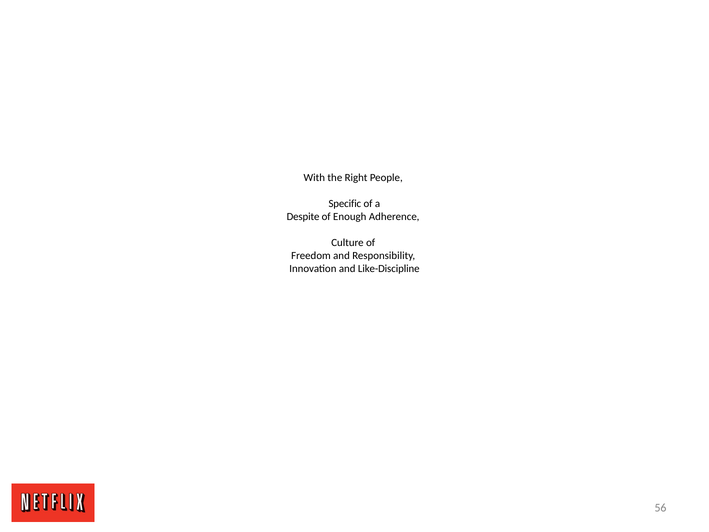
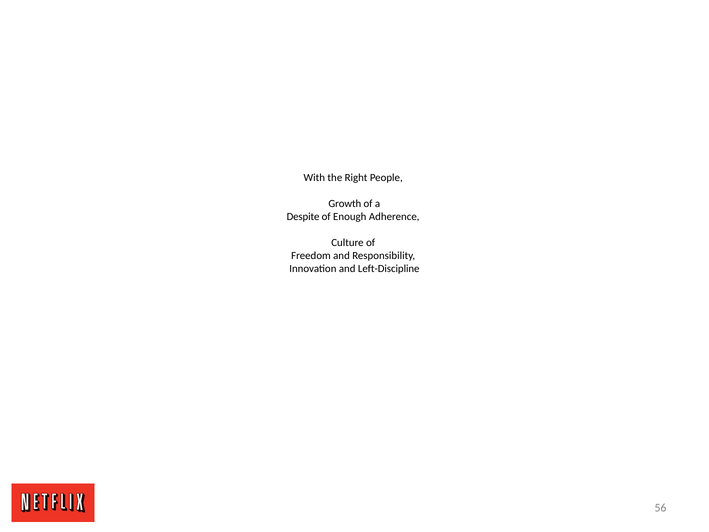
Specific: Specific -> Growth
Like-Discipline: Like-Discipline -> Left-Discipline
